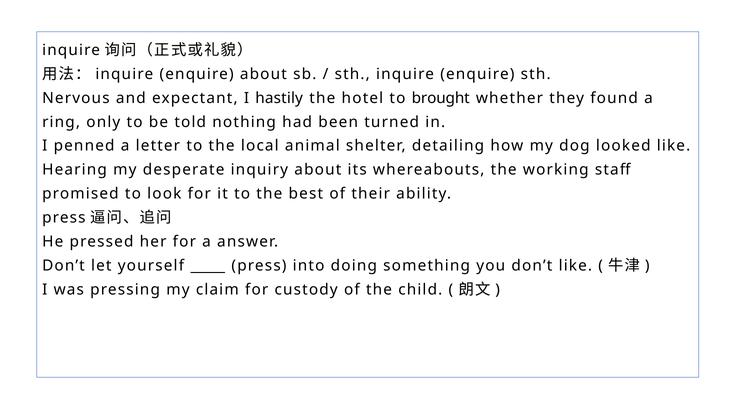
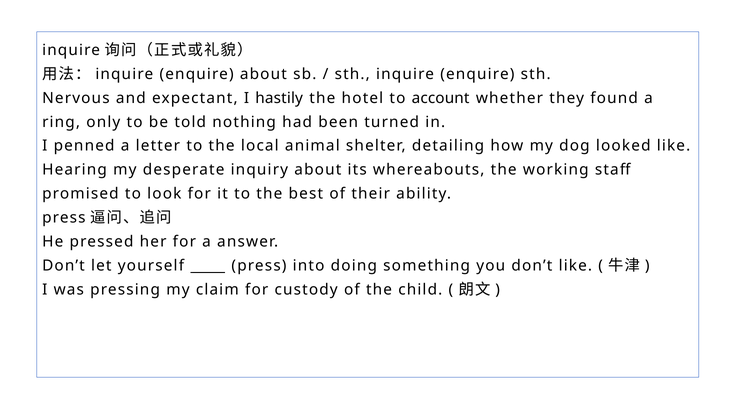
brought: brought -> account
